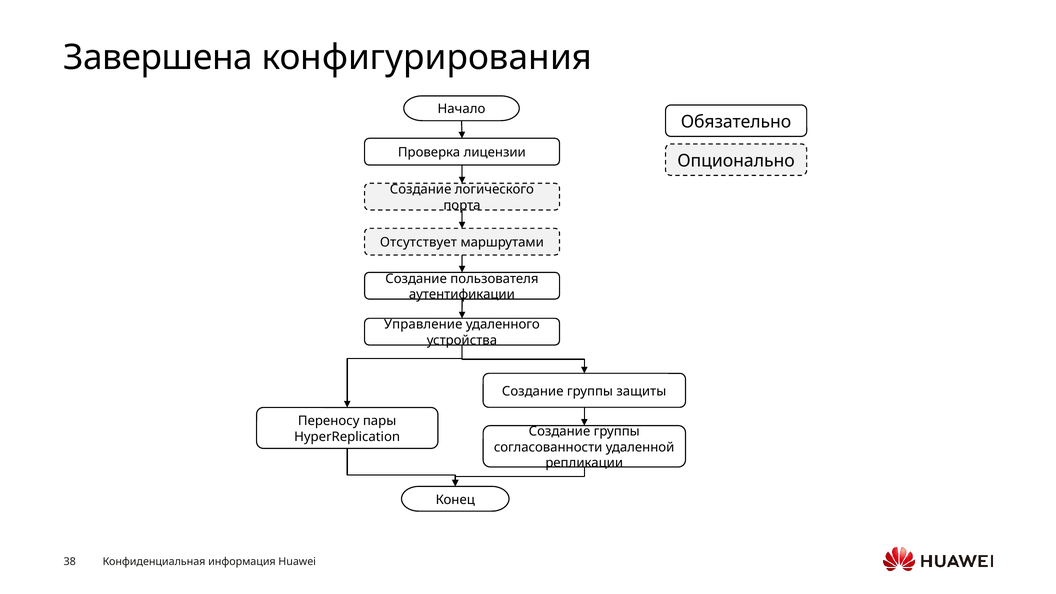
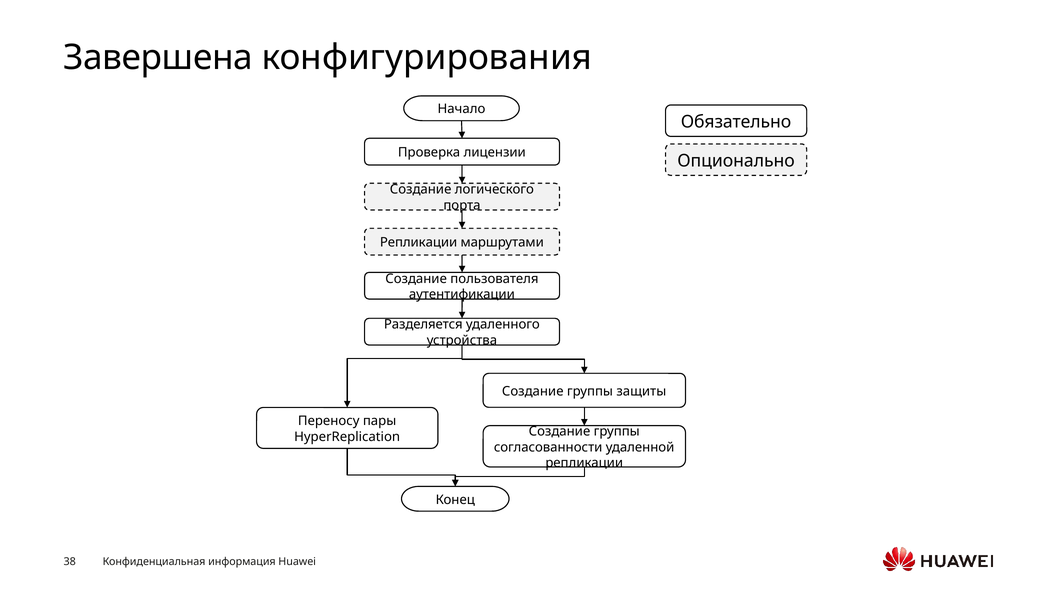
Отсутствует at (418, 243): Отсутствует -> Репликации
Управление: Управление -> Разделяется
